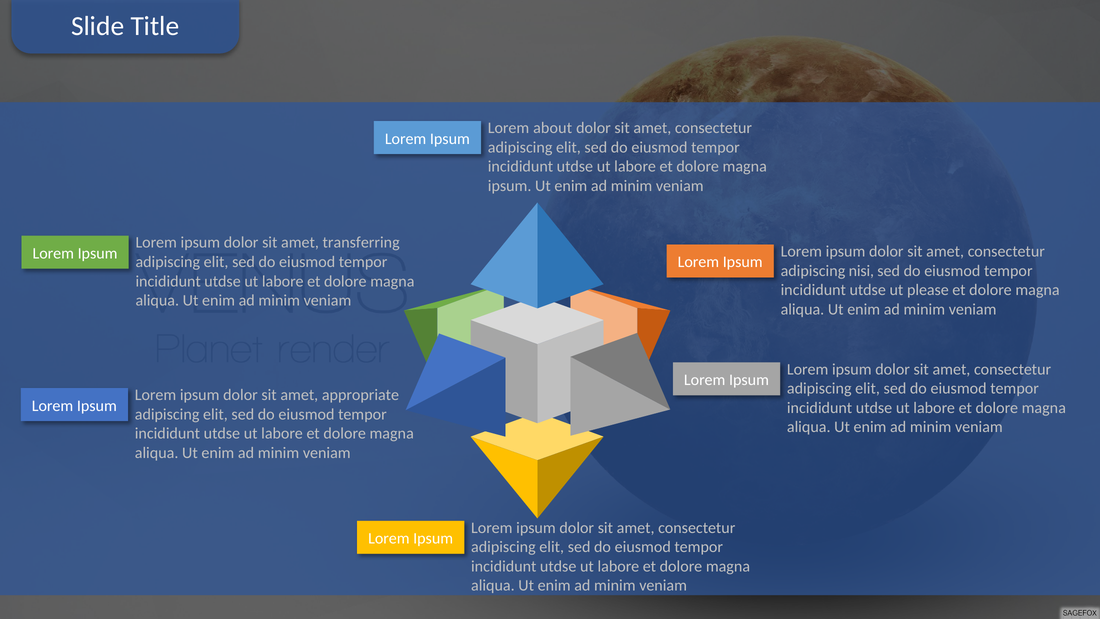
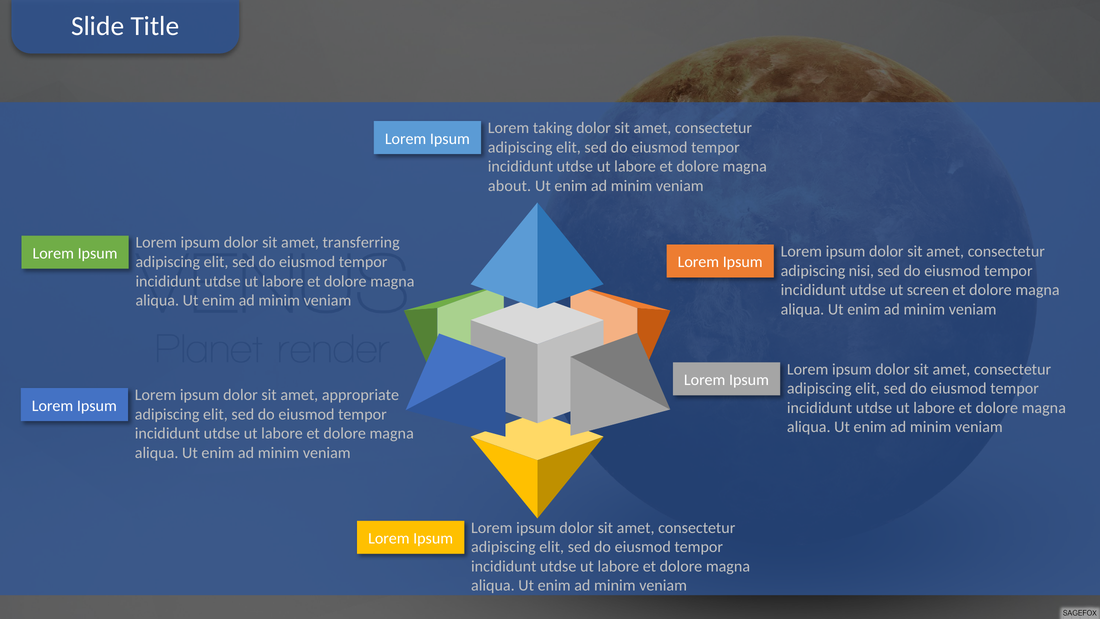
about: about -> taking
ipsum at (510, 186): ipsum -> about
please: please -> screen
